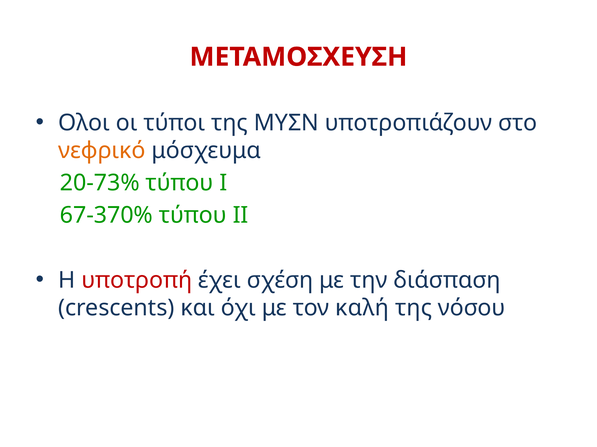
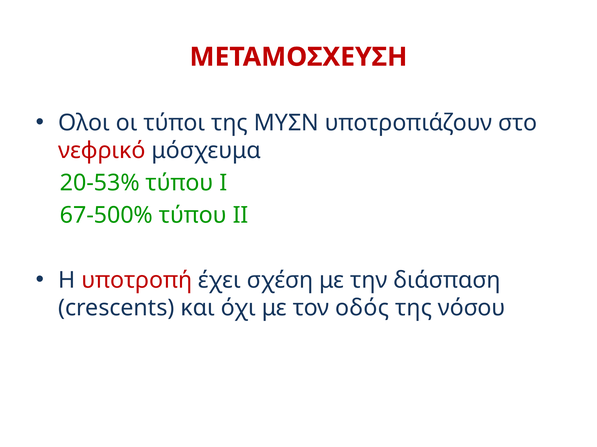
νεφρικό colour: orange -> red
20-73%: 20-73% -> 20-53%
67-370%: 67-370% -> 67-500%
καλή: καλή -> οδός
